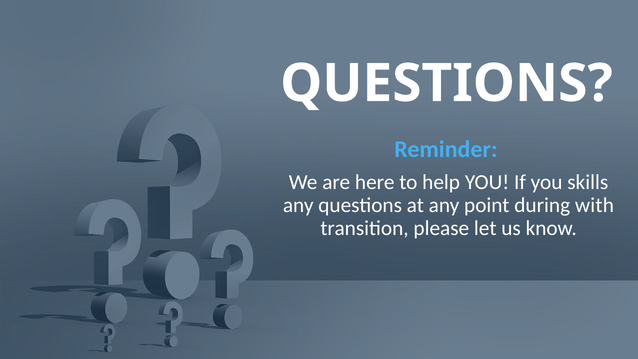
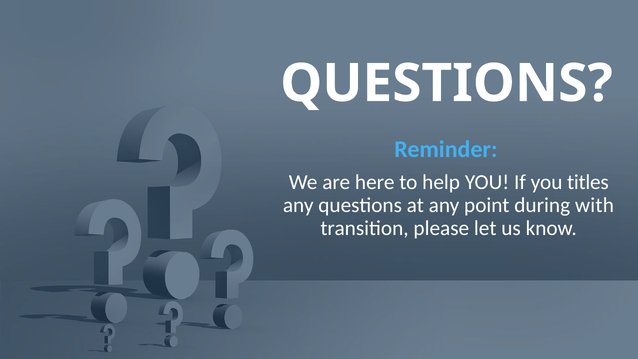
skills: skills -> titles
